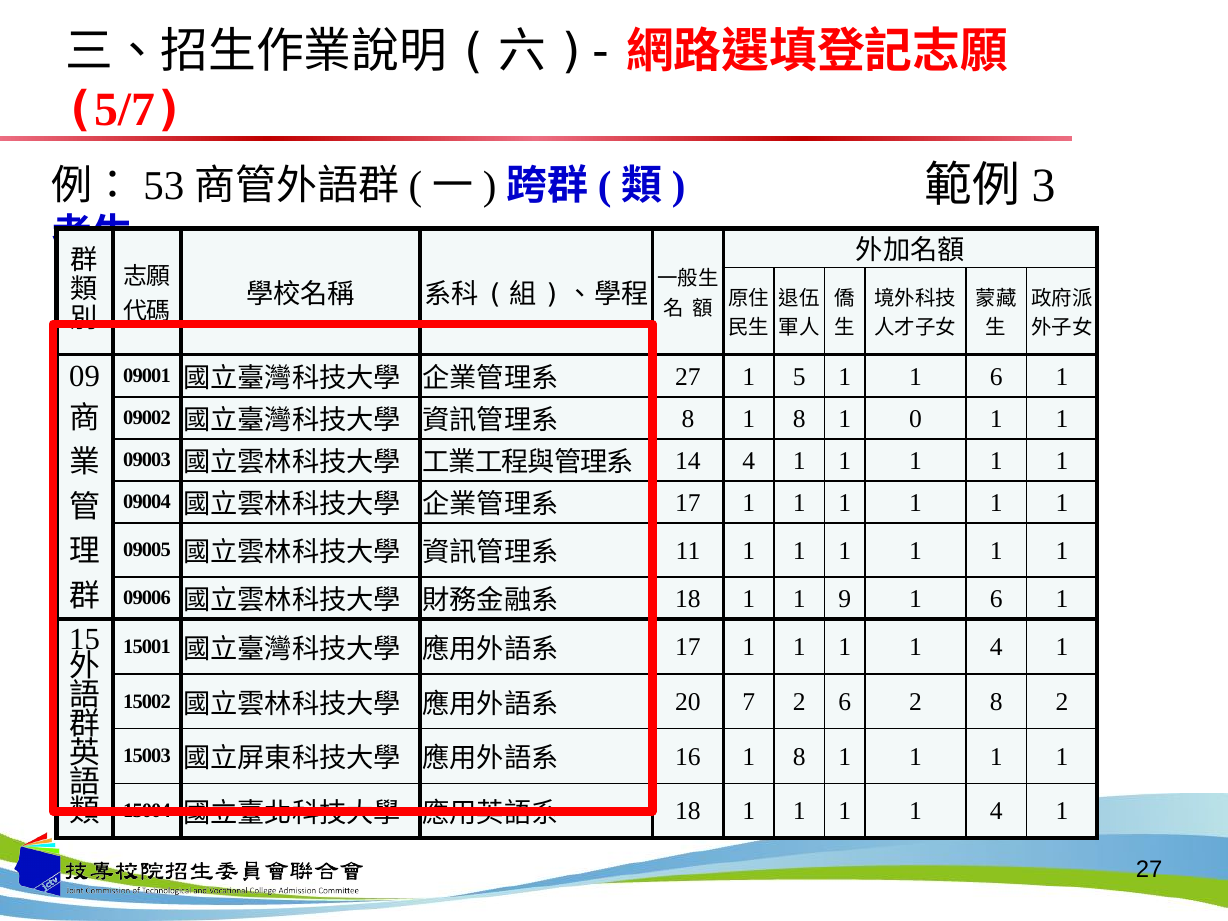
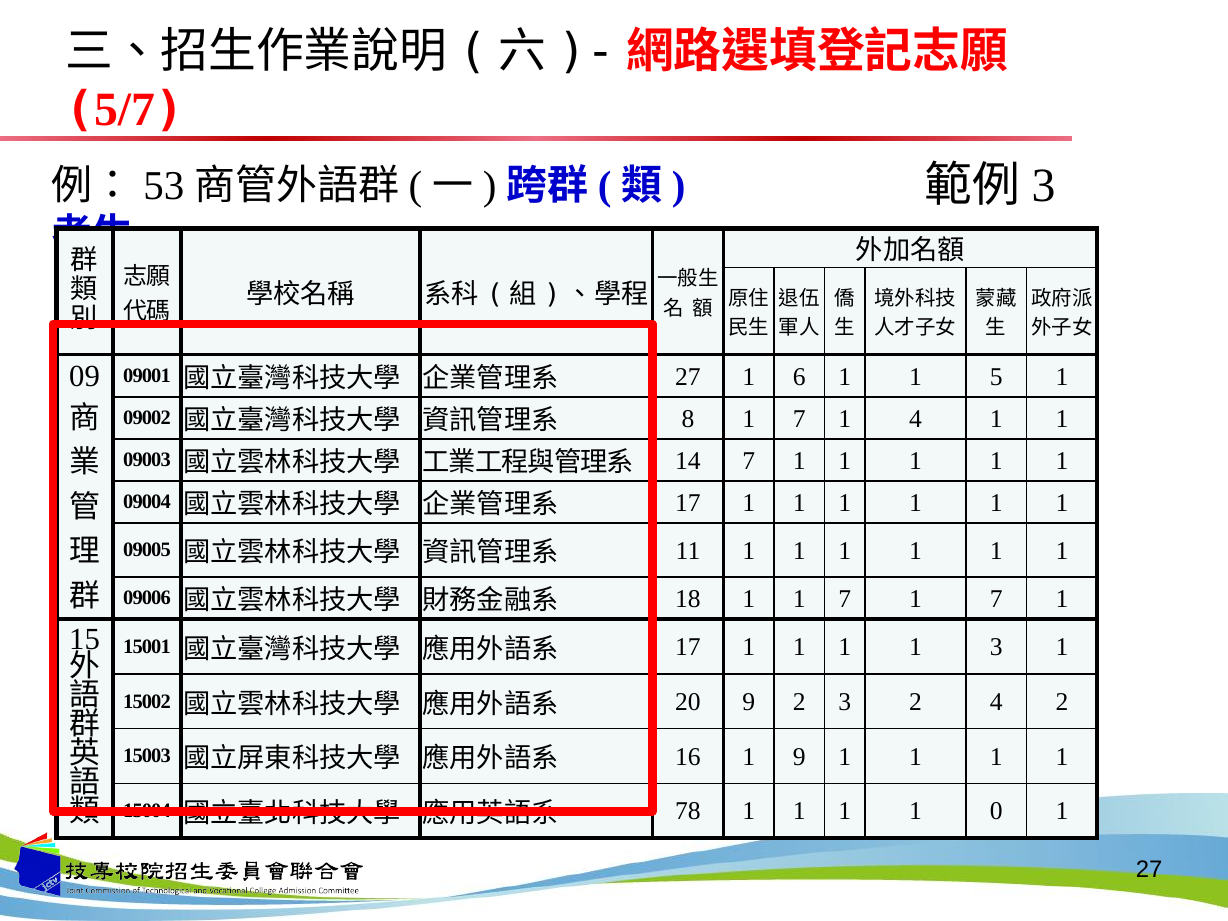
5: 5 -> 6
1 1 6: 6 -> 5
8 1 8: 8 -> 7
1 0: 0 -> 4
14 4: 4 -> 7
1 1 9: 9 -> 7
6 at (996, 599): 6 -> 7
4 at (996, 647): 4 -> 3
20 7: 7 -> 9
2 6: 6 -> 3
2 8: 8 -> 4
16 1 8: 8 -> 9
18 at (688, 811): 18 -> 78
4 at (996, 811): 4 -> 0
